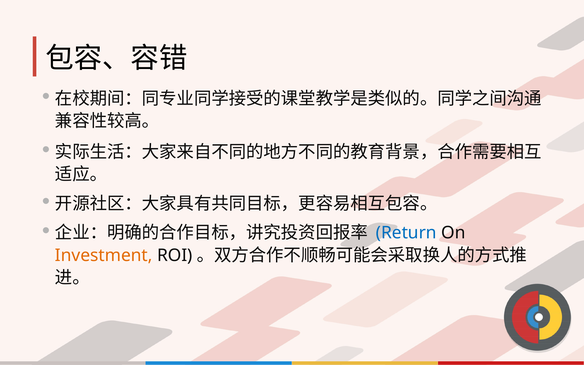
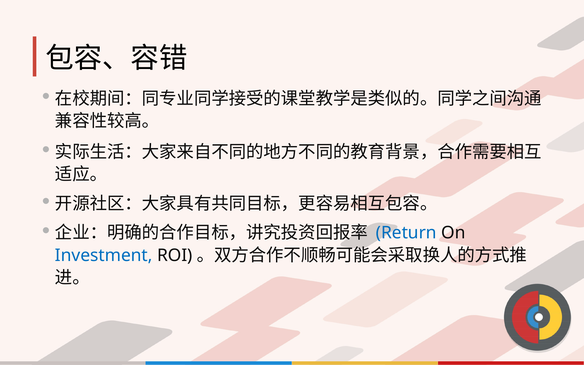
Investment colour: orange -> blue
